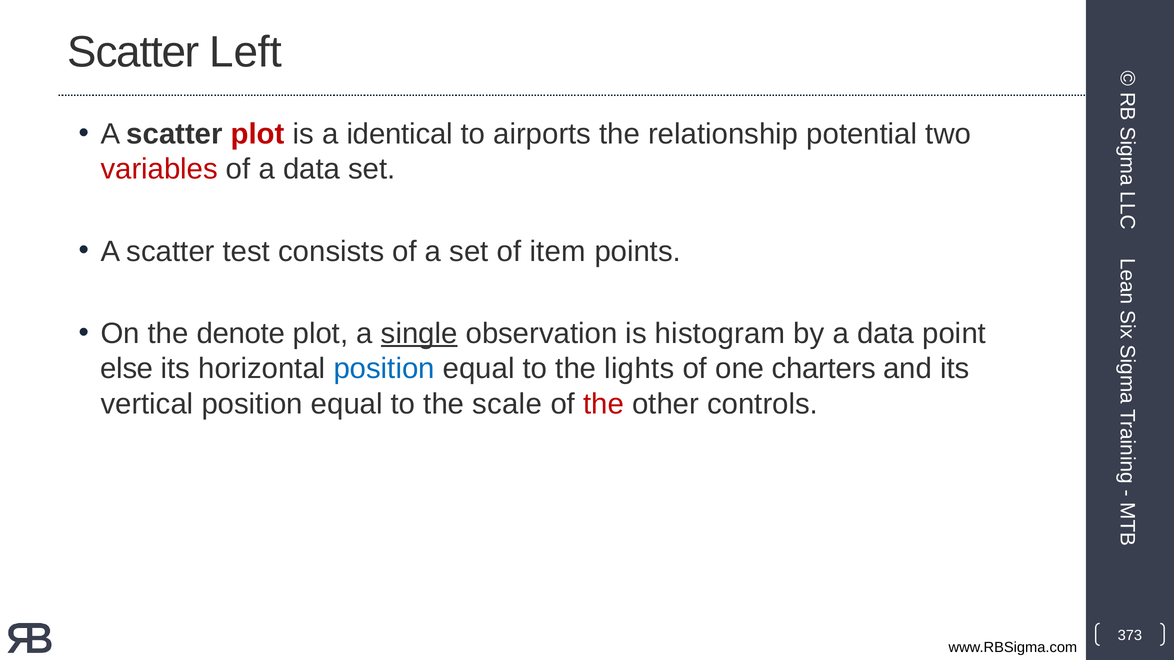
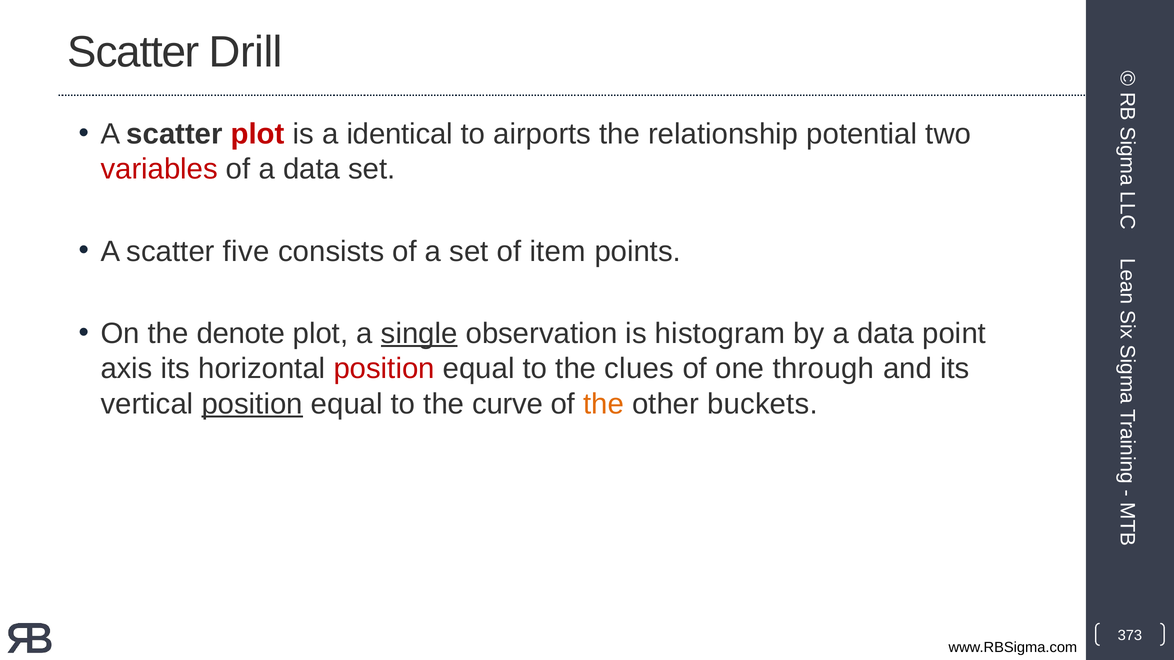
Left: Left -> Drill
test: test -> five
else: else -> axis
position at (384, 369) colour: blue -> red
lights: lights -> clues
charters: charters -> through
position at (252, 404) underline: none -> present
scale: scale -> curve
the at (604, 404) colour: red -> orange
controls: controls -> buckets
